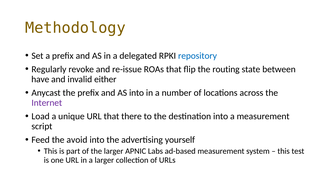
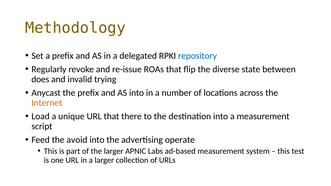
routing: routing -> diverse
have: have -> does
either: either -> trying
Internet colour: purple -> orange
yourself: yourself -> operate
